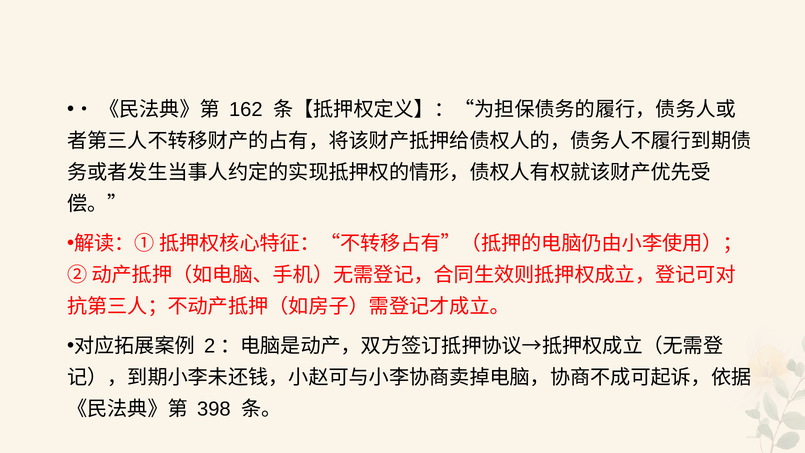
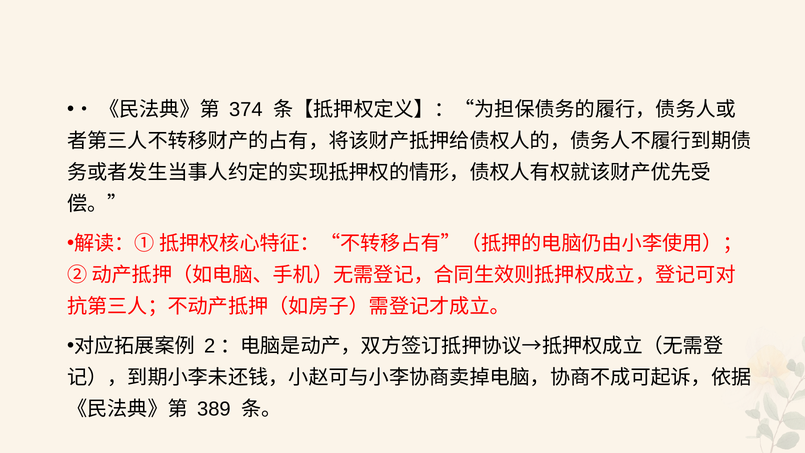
162: 162 -> 374
398: 398 -> 389
